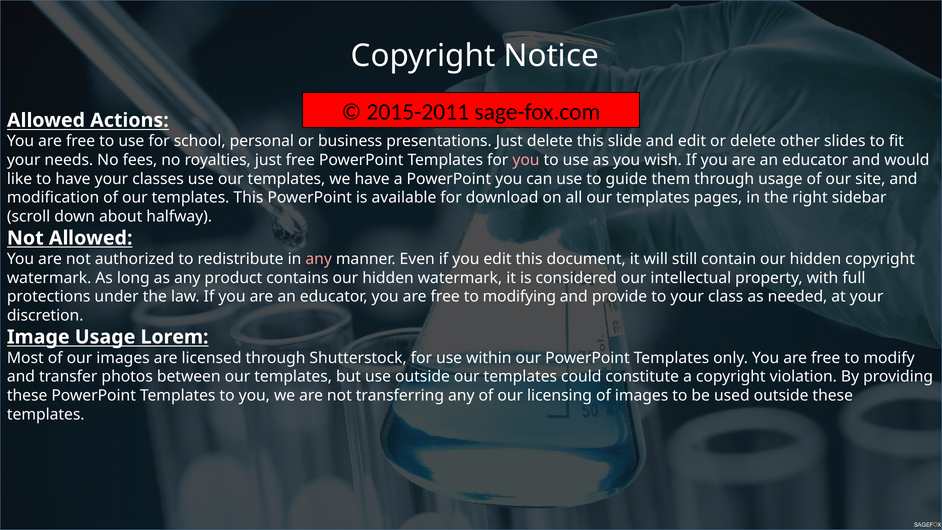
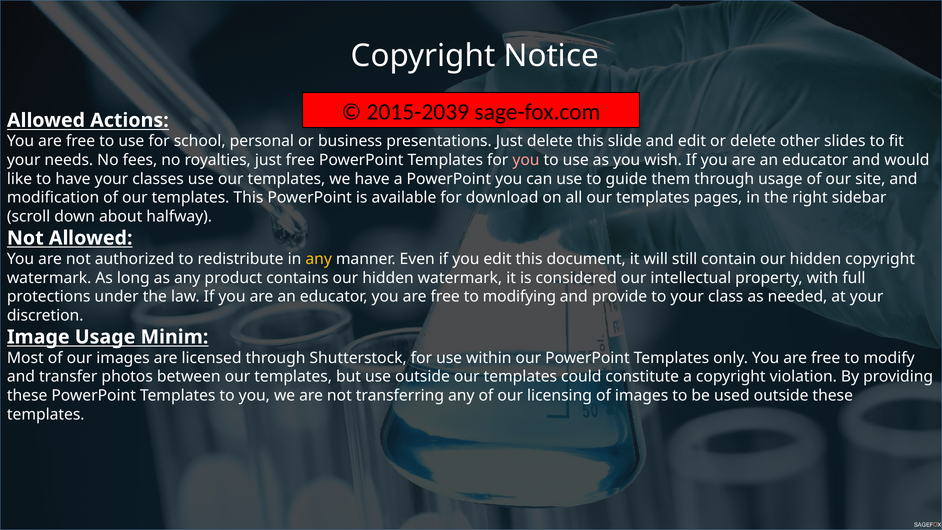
2015-2011: 2015-2011 -> 2015-2039
any at (319, 259) colour: pink -> yellow
Lorem: Lorem -> Minim
